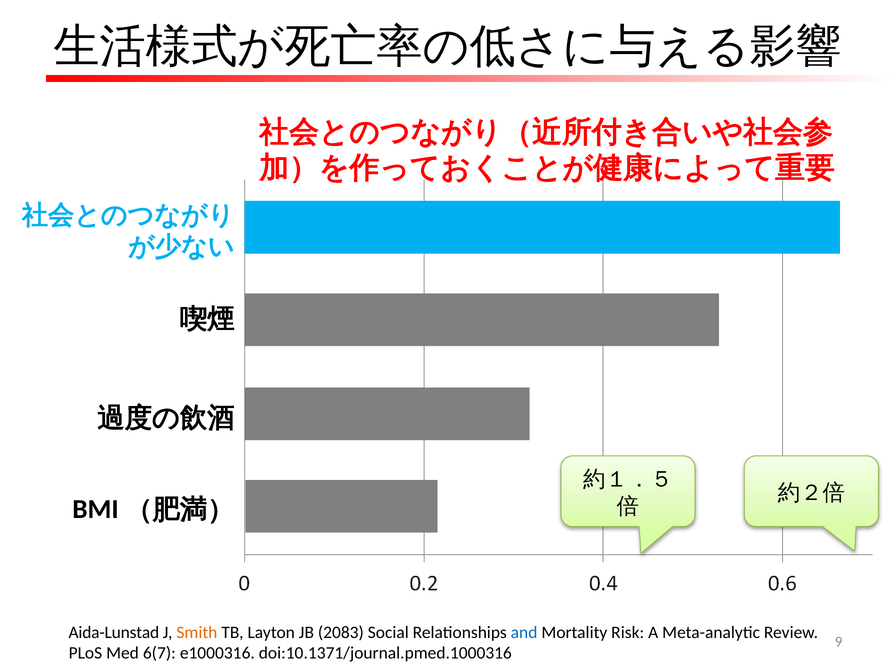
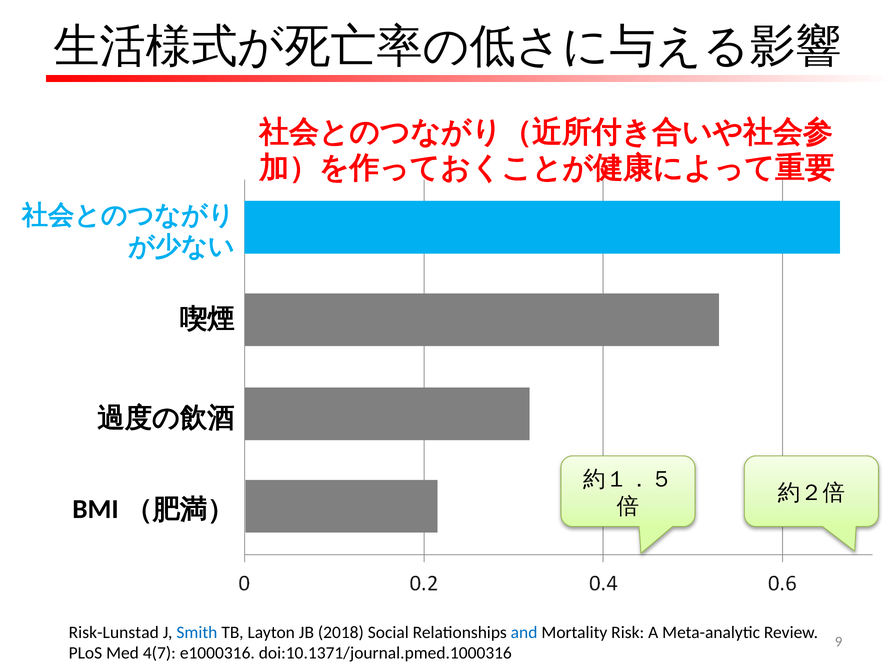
Aida-Lunstad: Aida-Lunstad -> Risk-Lunstad
Smith colour: orange -> blue
2083: 2083 -> 2018
6(7: 6(7 -> 4(7
